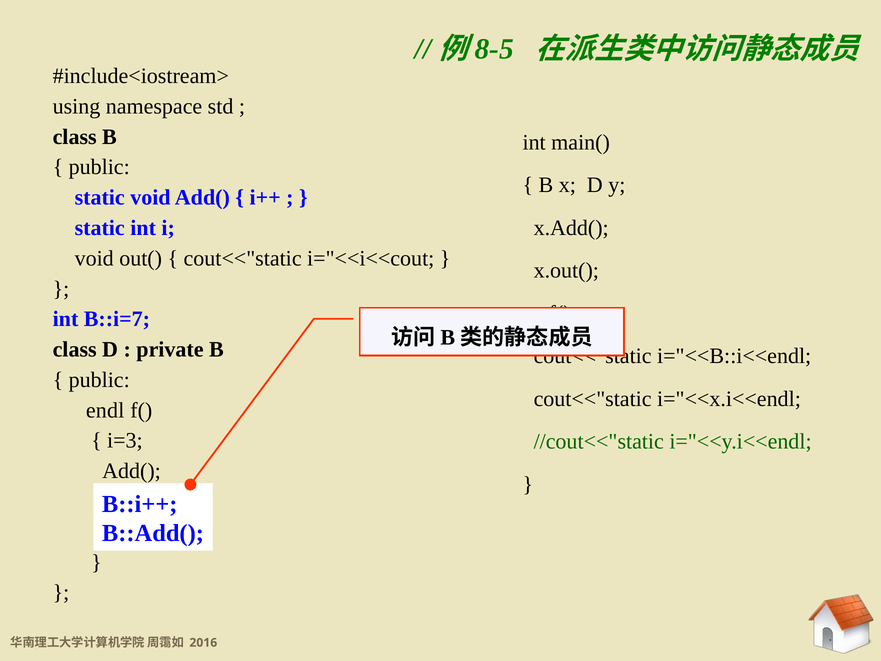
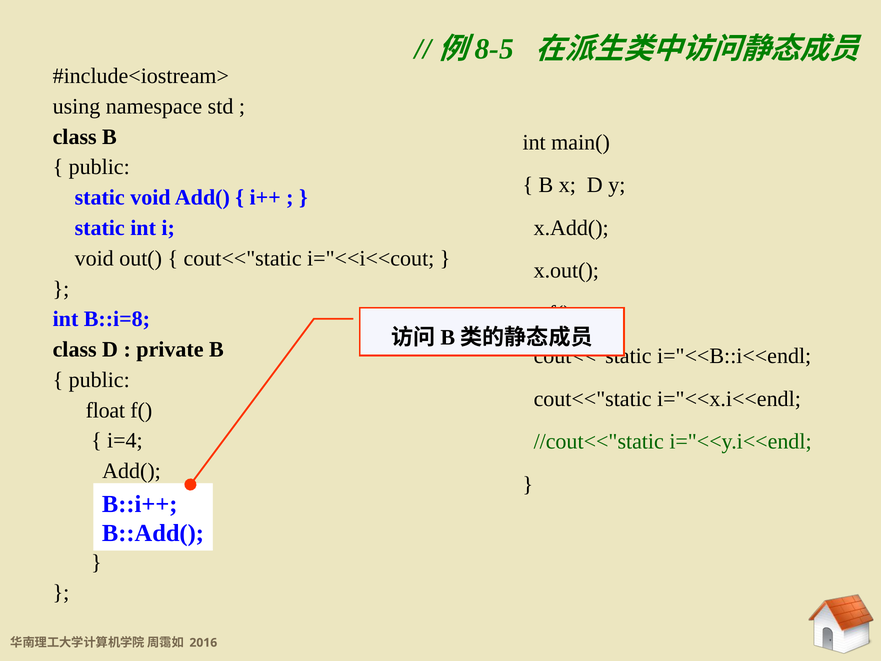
B::i=7: B::i=7 -> B::i=8
endl: endl -> float
i=3: i=3 -> i=4
